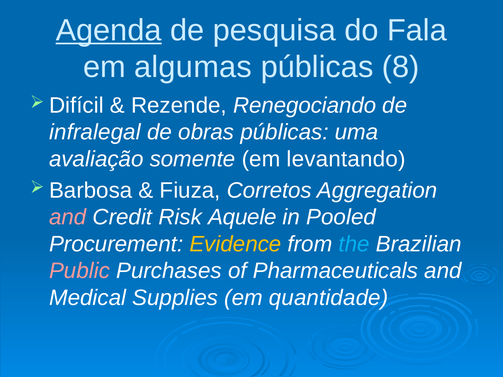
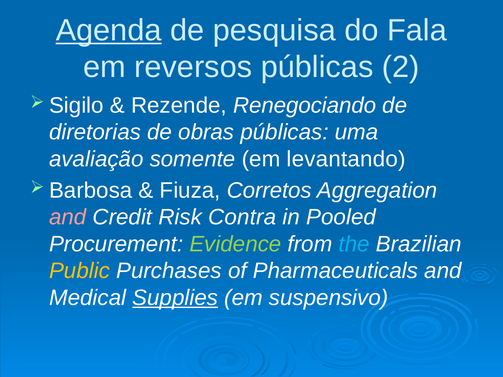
algumas: algumas -> reversos
8: 8 -> 2
Difícil: Difícil -> Sigilo
infralegal: infralegal -> diretorias
Aquele: Aquele -> Contra
Evidence colour: yellow -> light green
Public colour: pink -> yellow
Supplies underline: none -> present
quantidade: quantidade -> suspensivo
